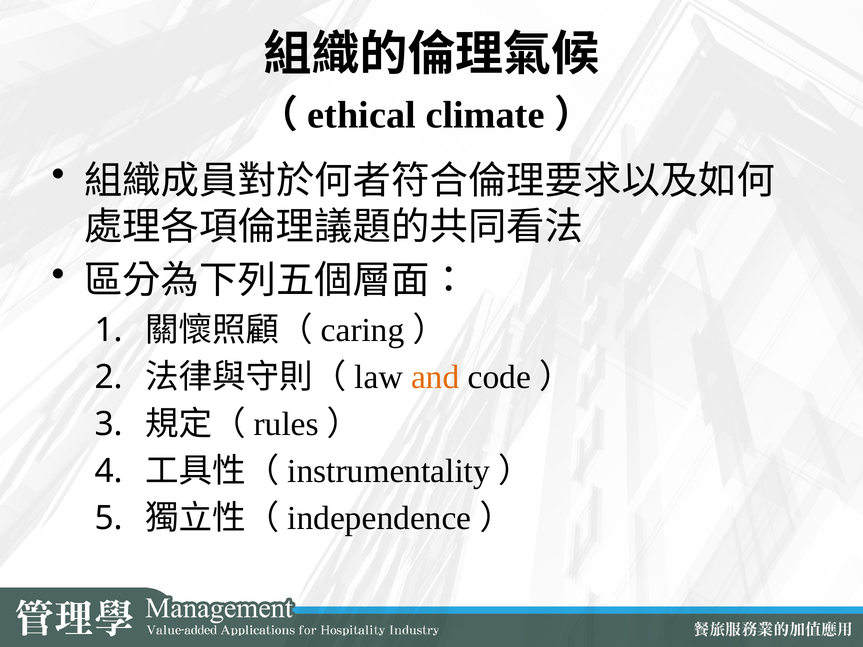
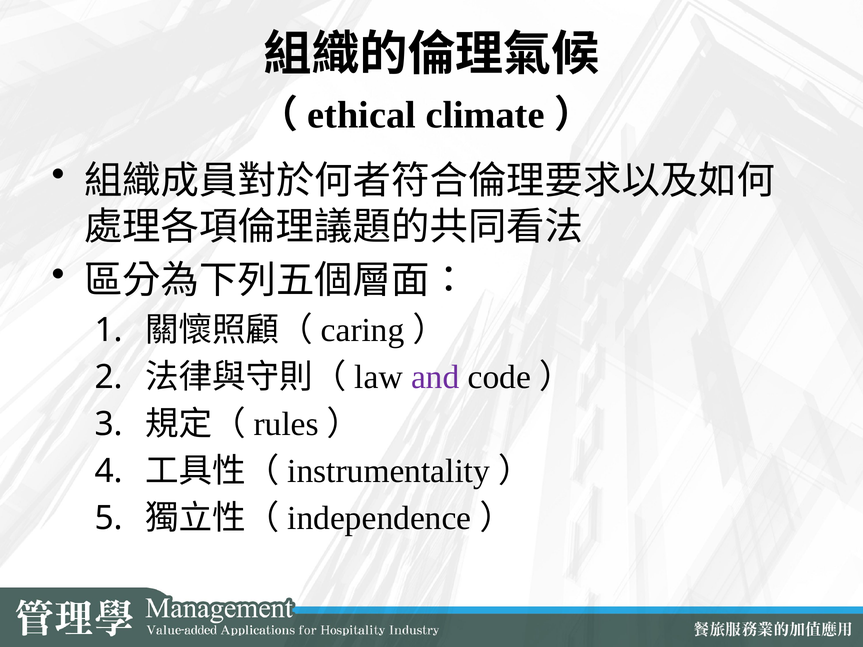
and colour: orange -> purple
